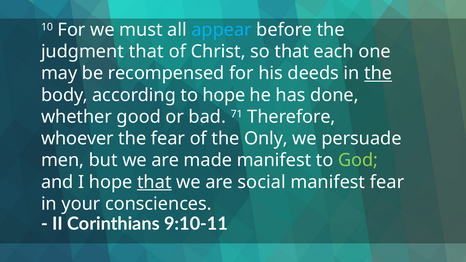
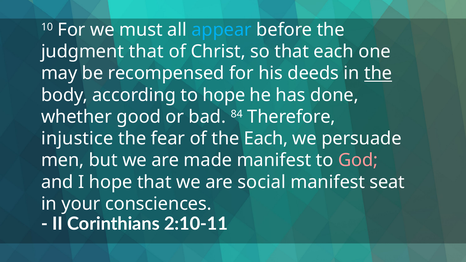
71: 71 -> 84
whoever: whoever -> injustice
the Only: Only -> Each
God colour: light green -> pink
that at (154, 182) underline: present -> none
manifest fear: fear -> seat
9:10-11: 9:10-11 -> 2:10-11
